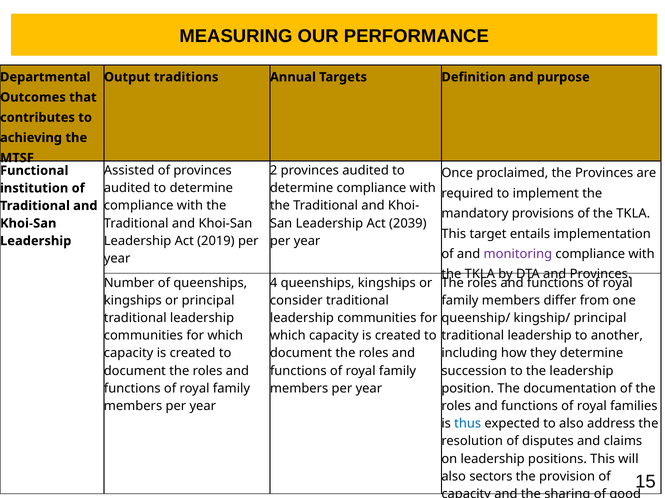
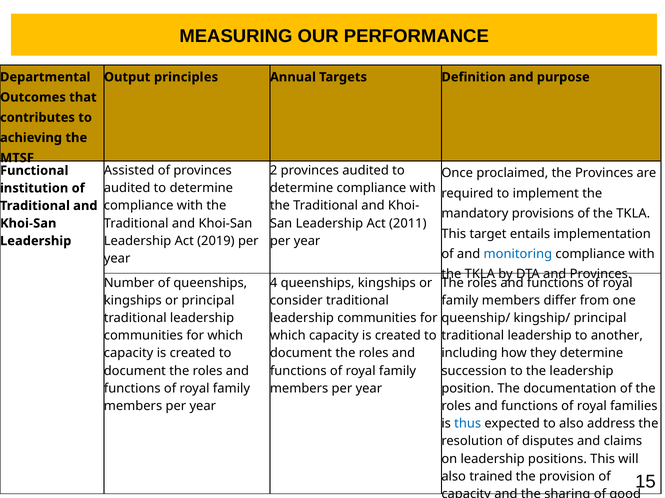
traditions: traditions -> principles
2039: 2039 -> 2011
monitoring colour: purple -> blue
sectors: sectors -> trained
